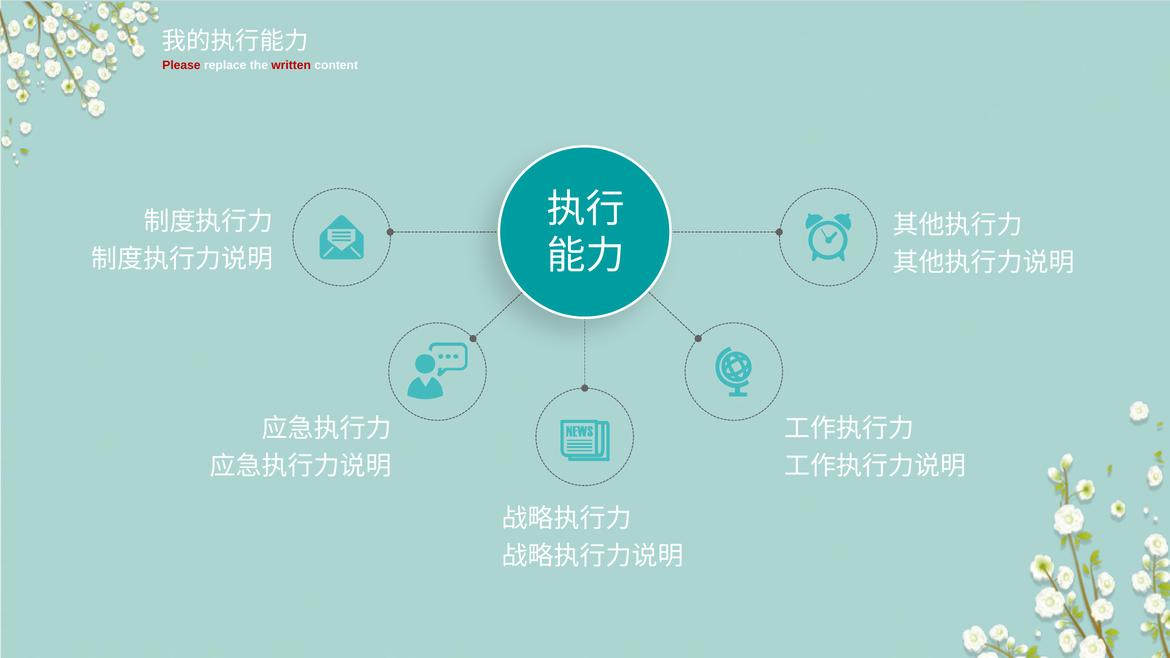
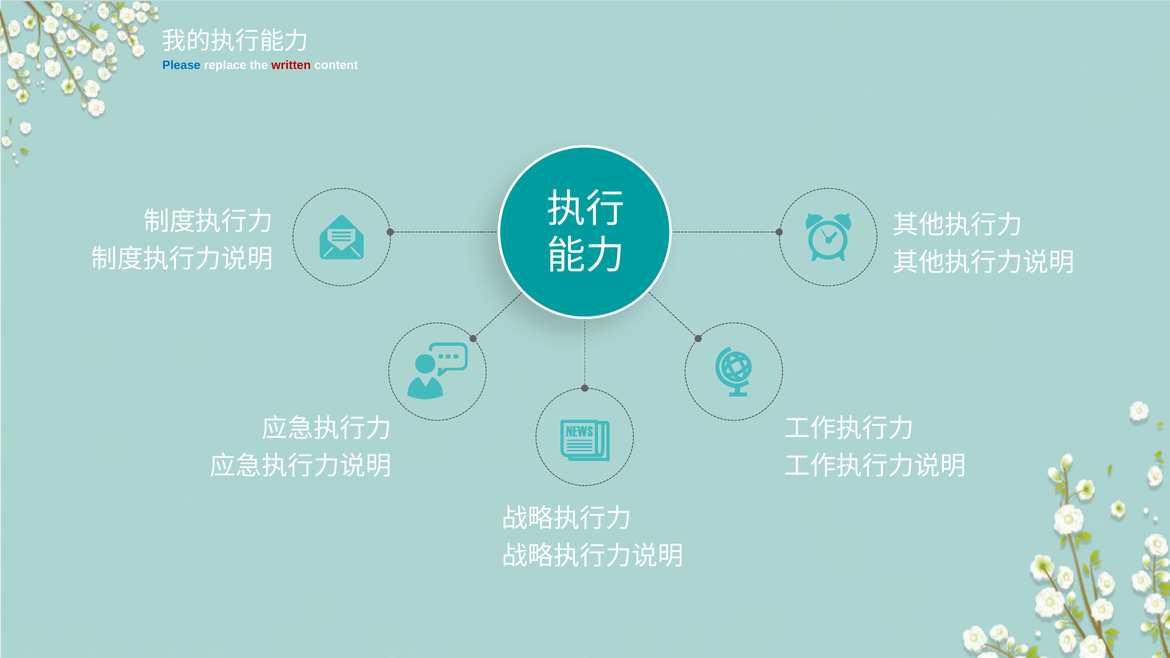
Please colour: red -> blue
